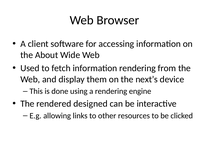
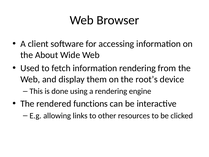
next’s: next’s -> root’s
designed: designed -> functions
